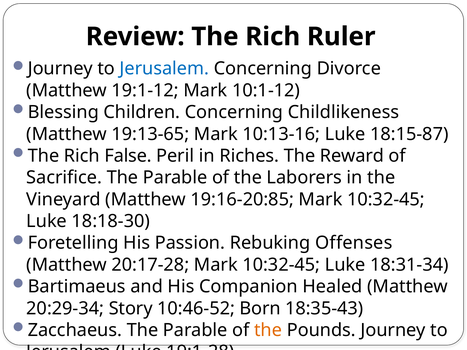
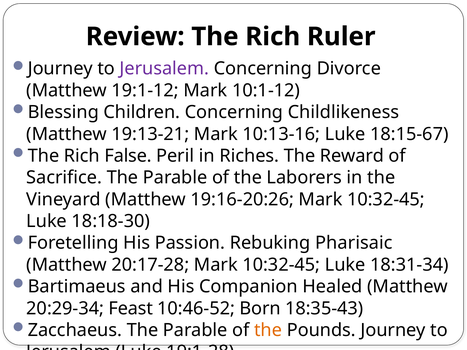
Jerusalem at (164, 69) colour: blue -> purple
19:13-65: 19:13-65 -> 19:13-21
18:15-87: 18:15-87 -> 18:15-67
19:16-20:85: 19:16-20:85 -> 19:16-20:26
Offenses: Offenses -> Pharisaic
Story: Story -> Feast
